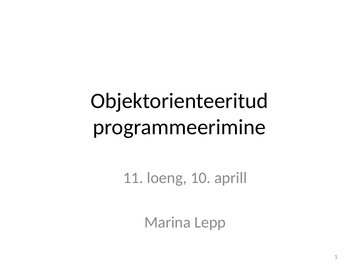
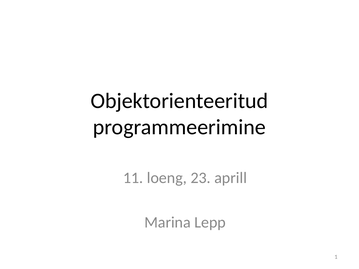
10: 10 -> 23
